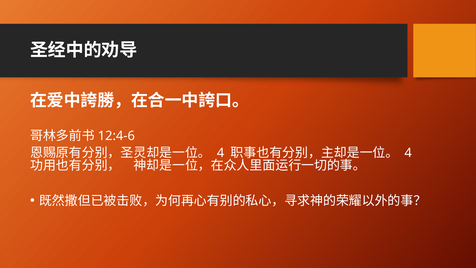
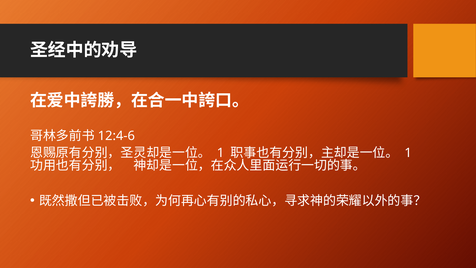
4 at (221, 153): 4 -> 1
4 at (408, 153): 4 -> 1
